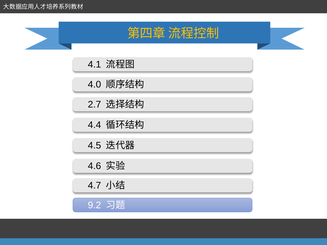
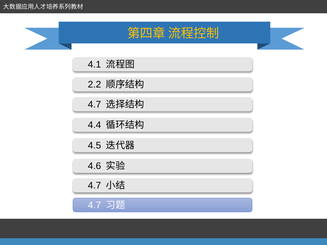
4.0: 4.0 -> 2.2
2.7 at (94, 105): 2.7 -> 4.7
9.2 at (94, 205): 9.2 -> 4.7
